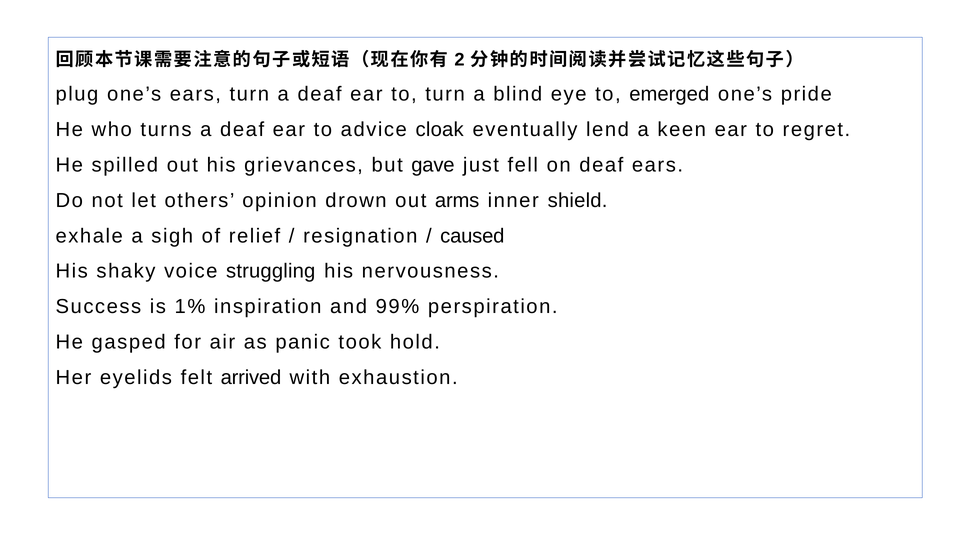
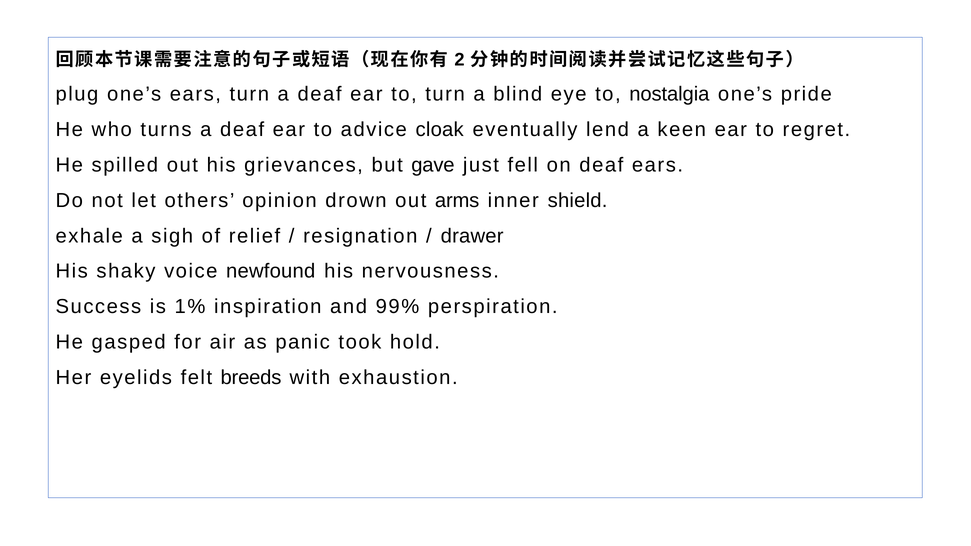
emerged: emerged -> nostalgia
caused: caused -> drawer
struggling: struggling -> newfound
arrived: arrived -> breeds
